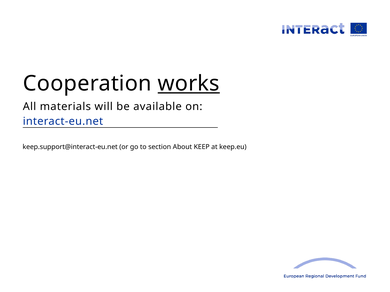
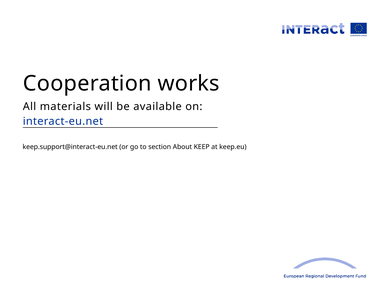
works underline: present -> none
